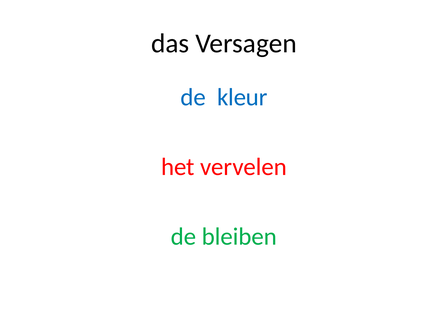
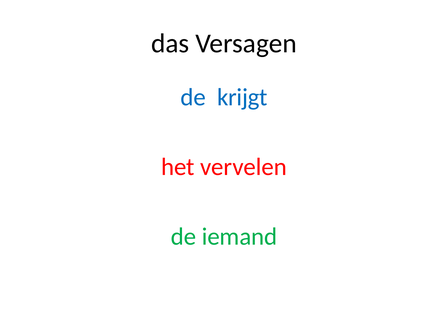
kleur: kleur -> krijgt
bleiben: bleiben -> iemand
